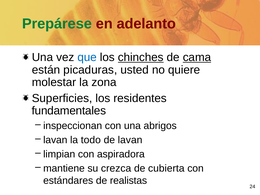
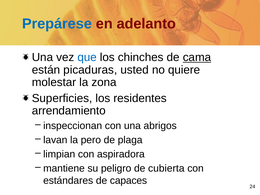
Prepárese colour: green -> blue
chinches underline: present -> none
fundamentales: fundamentales -> arrendamiento
todo: todo -> pero
de lavan: lavan -> plaga
crezca: crezca -> peligro
realistas: realistas -> capaces
